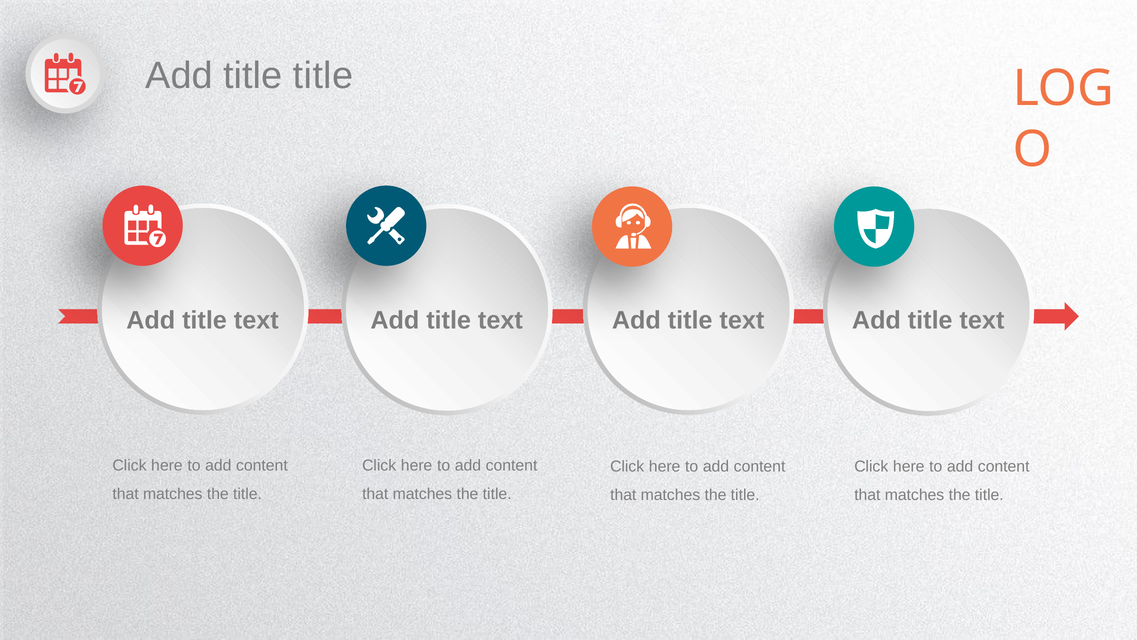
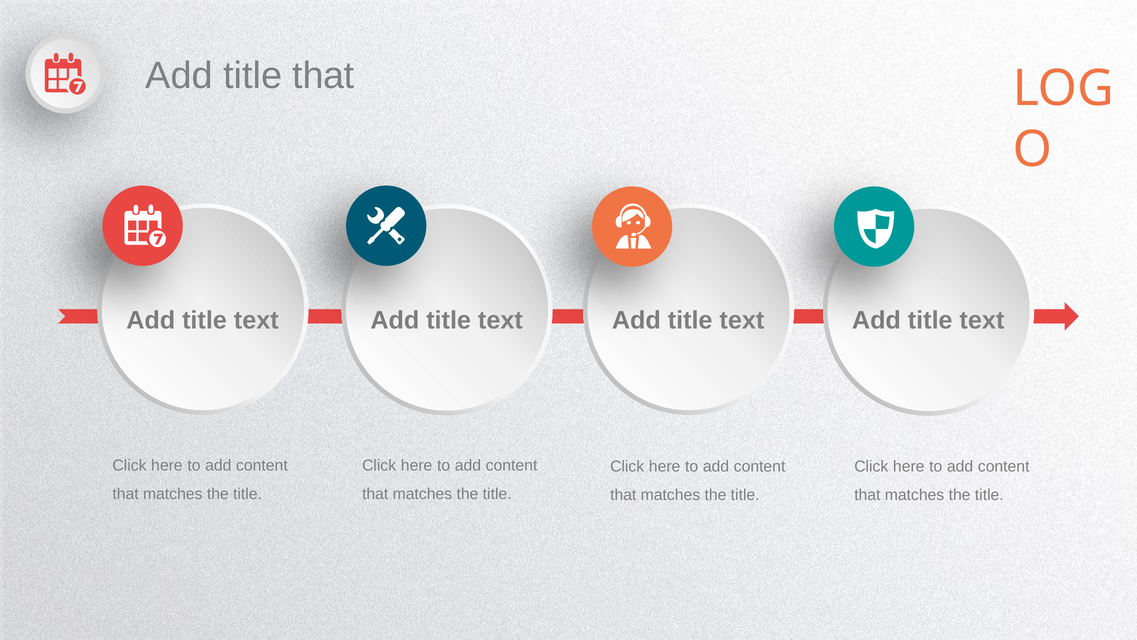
title title: title -> that
